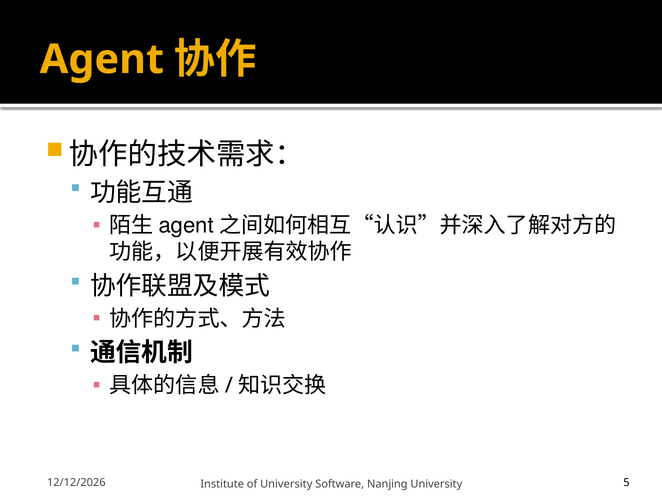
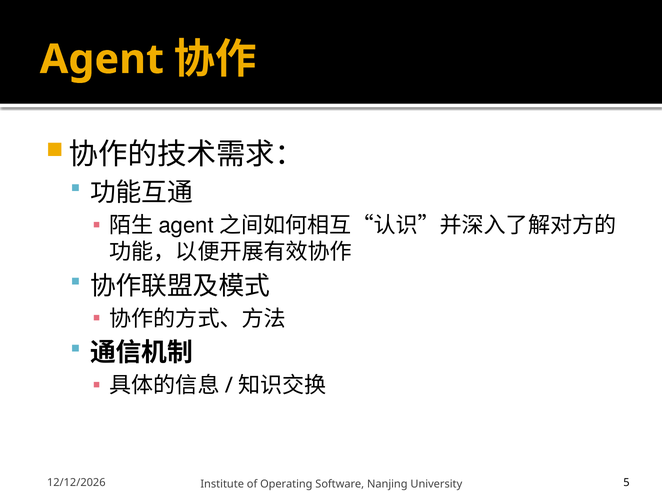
of University: University -> Operating
